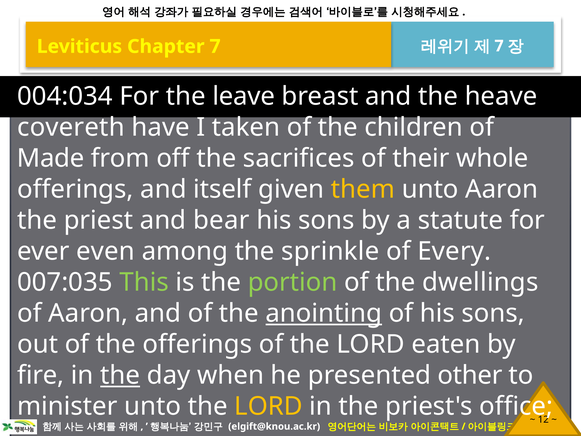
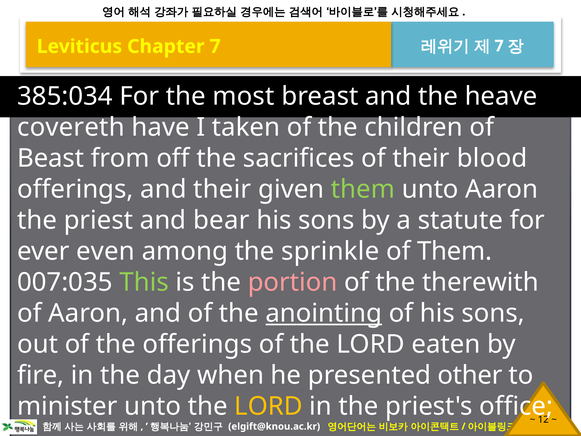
004:034: 004:034 -> 385:034
leave: leave -> most
Made: Made -> Beast
whole: whole -> blood
and itself: itself -> their
them at (363, 189) colour: yellow -> light green
of Every: Every -> Them
portion colour: light green -> pink
dwellings: dwellings -> therewith
the at (120, 375) underline: present -> none
